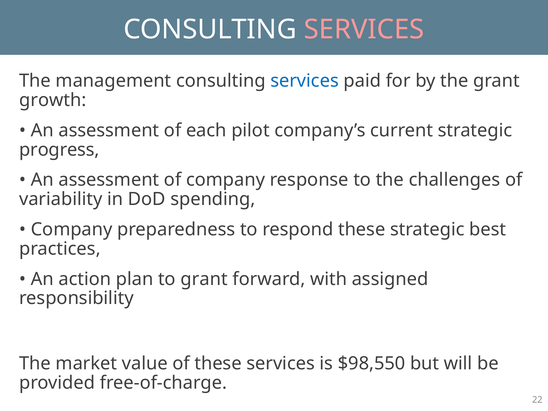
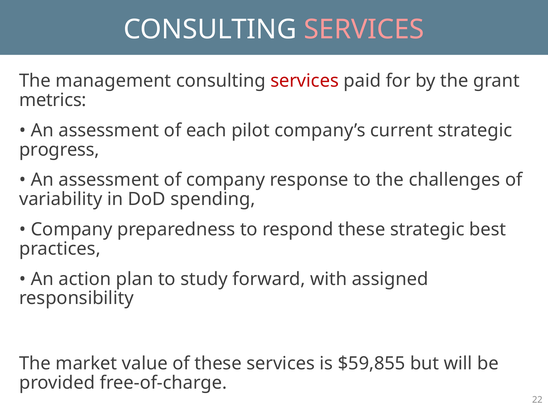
services at (305, 81) colour: blue -> red
growth: growth -> metrics
to grant: grant -> study
$98,550: $98,550 -> $59,855
